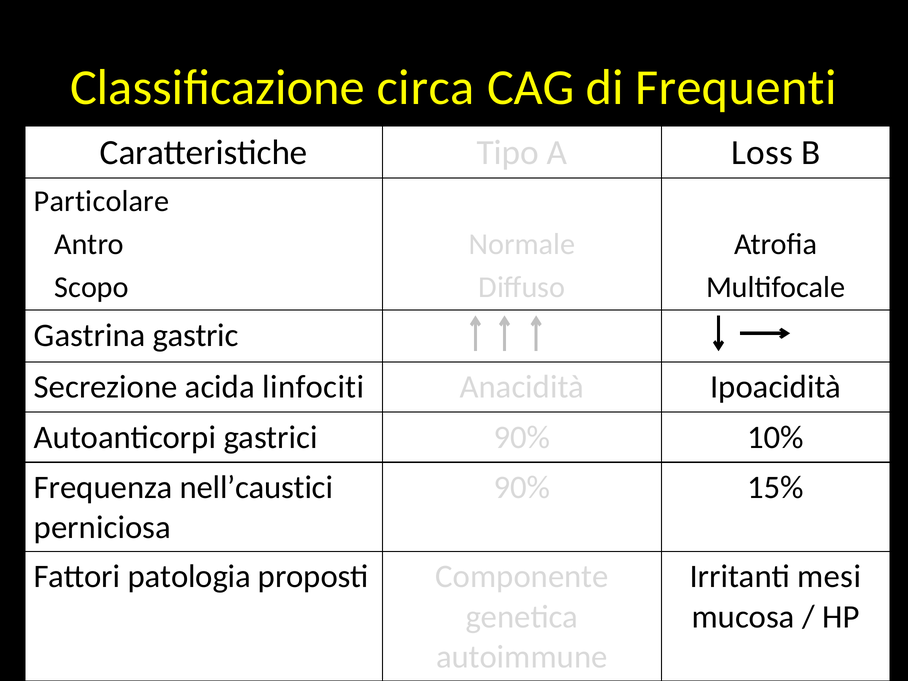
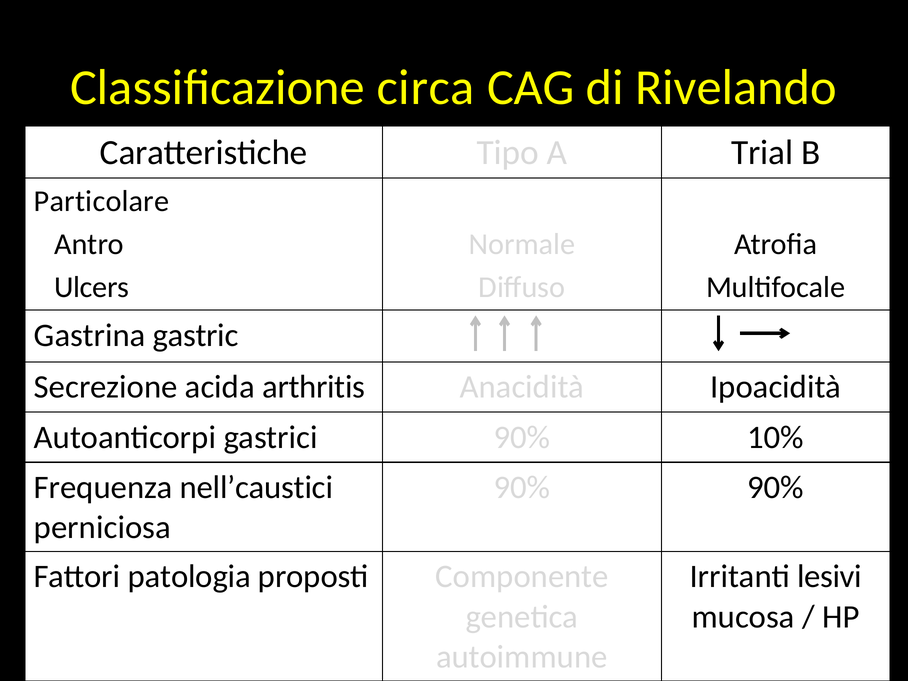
Frequenti: Frequenti -> Rivelando
Loss: Loss -> Trial
Scopo: Scopo -> Ulcers
linfociti: linfociti -> arthritis
90% 15%: 15% -> 90%
mesi: mesi -> lesivi
